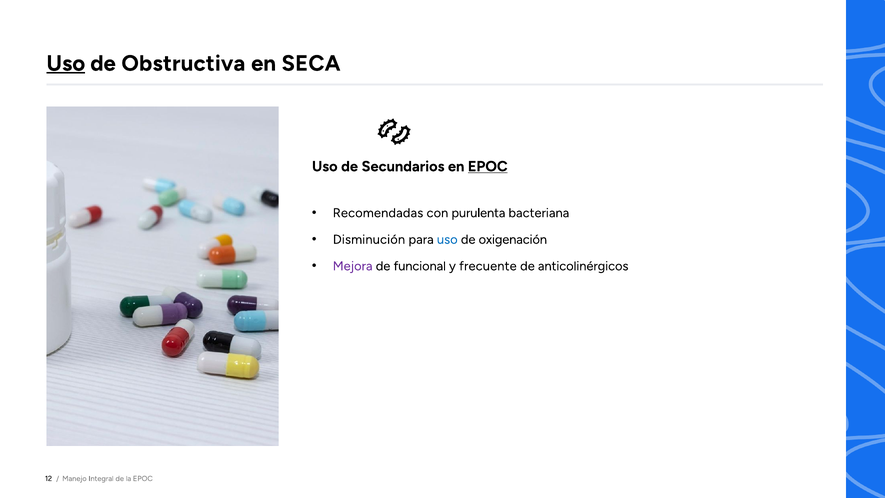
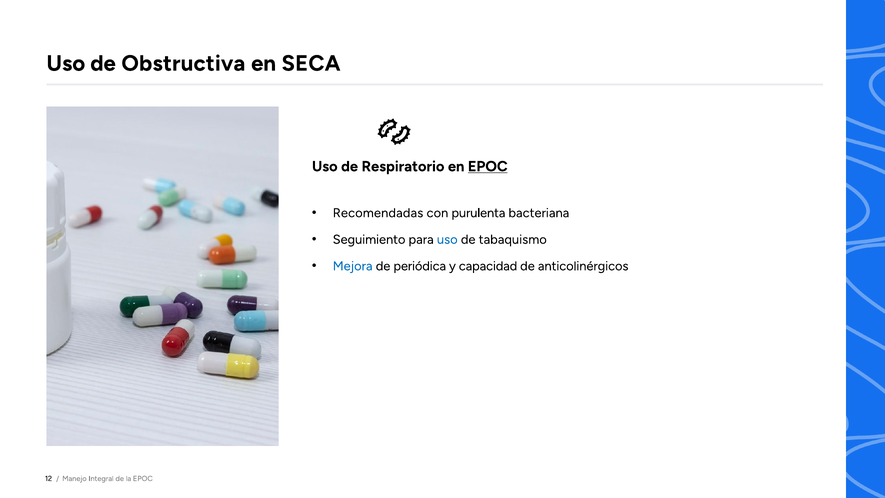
Uso at (66, 63) underline: present -> none
Secundarios: Secundarios -> Respiratorio
Disminución: Disminución -> Seguimiento
oxigenación: oxigenación -> tabaquismo
Mejora colour: purple -> blue
funcional: funcional -> periódica
frecuente: frecuente -> capacidad
